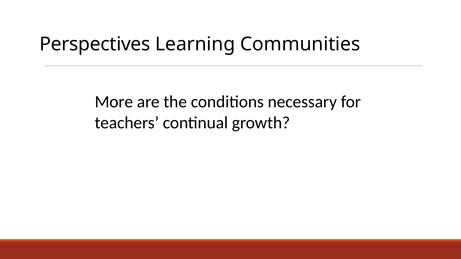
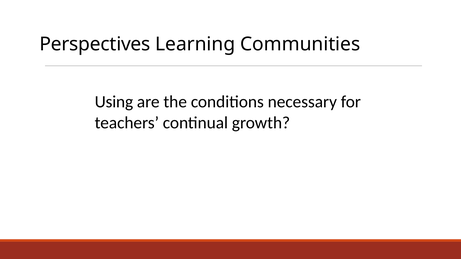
More: More -> Using
